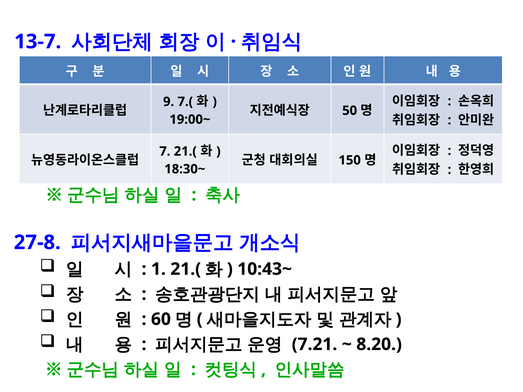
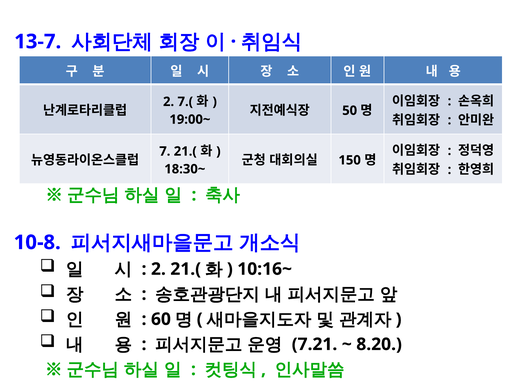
9 at (169, 102): 9 -> 2
27-8: 27-8 -> 10-8
1 at (158, 269): 1 -> 2
10:43~: 10:43~ -> 10:16~
